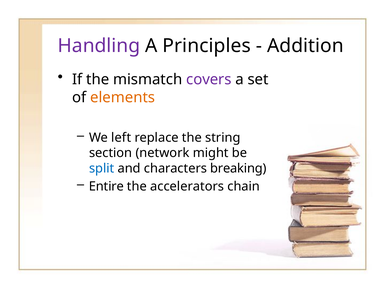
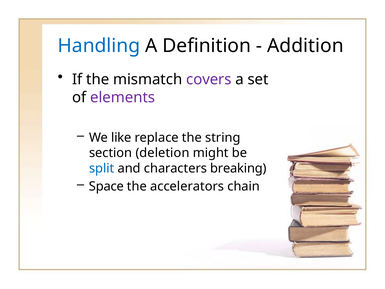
Handling colour: purple -> blue
Principles: Principles -> Definition
elements colour: orange -> purple
left: left -> like
network: network -> deletion
Entire: Entire -> Space
